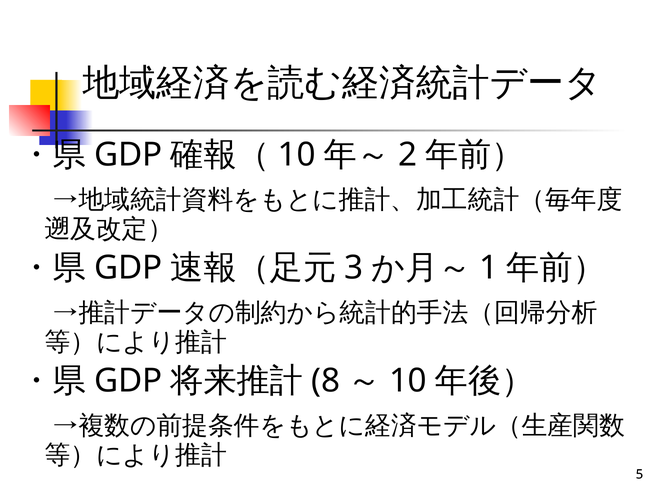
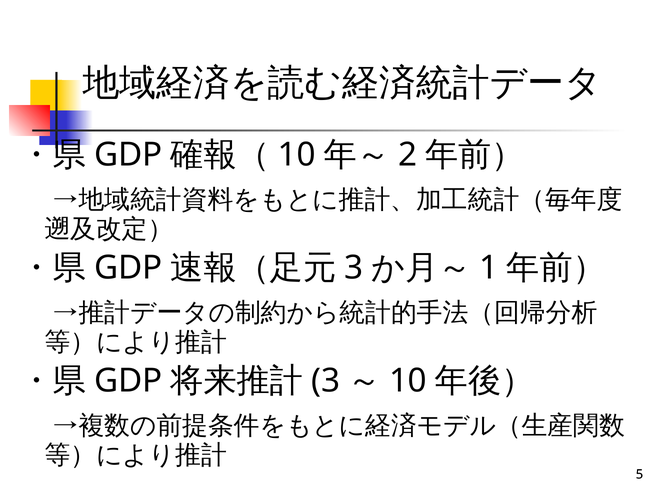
8 at (326, 381): 8 -> 3
